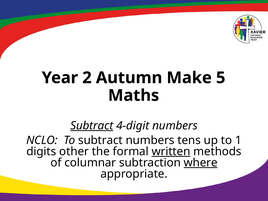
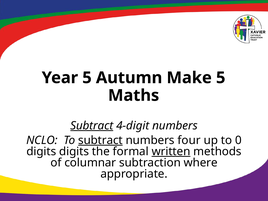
Year 2: 2 -> 5
subtract at (100, 140) underline: none -> present
tens: tens -> four
1: 1 -> 0
digits other: other -> digits
where underline: present -> none
